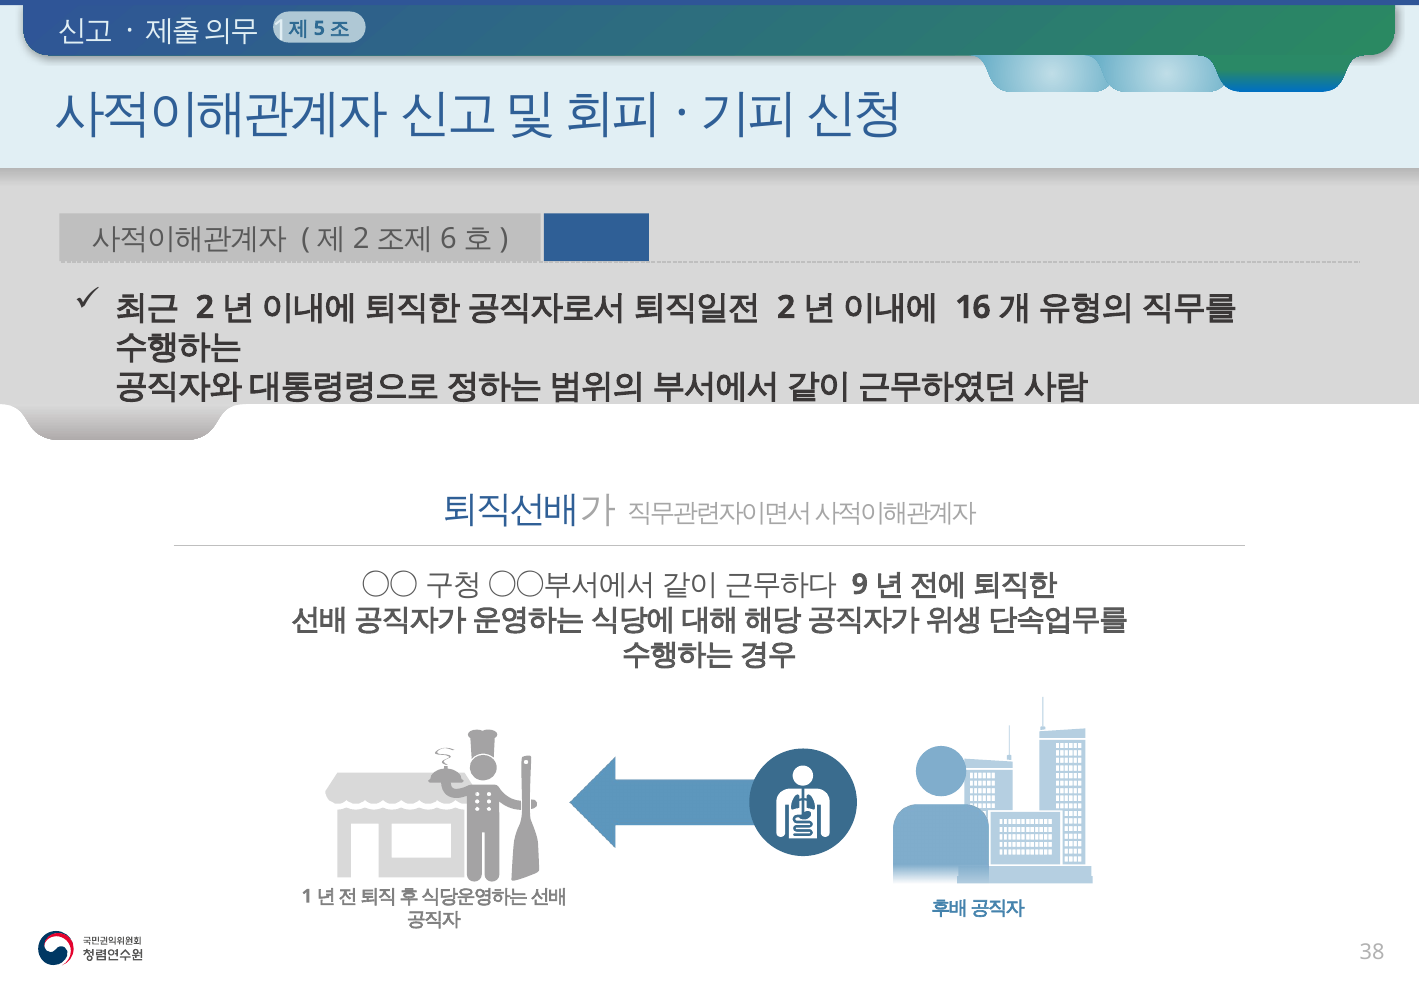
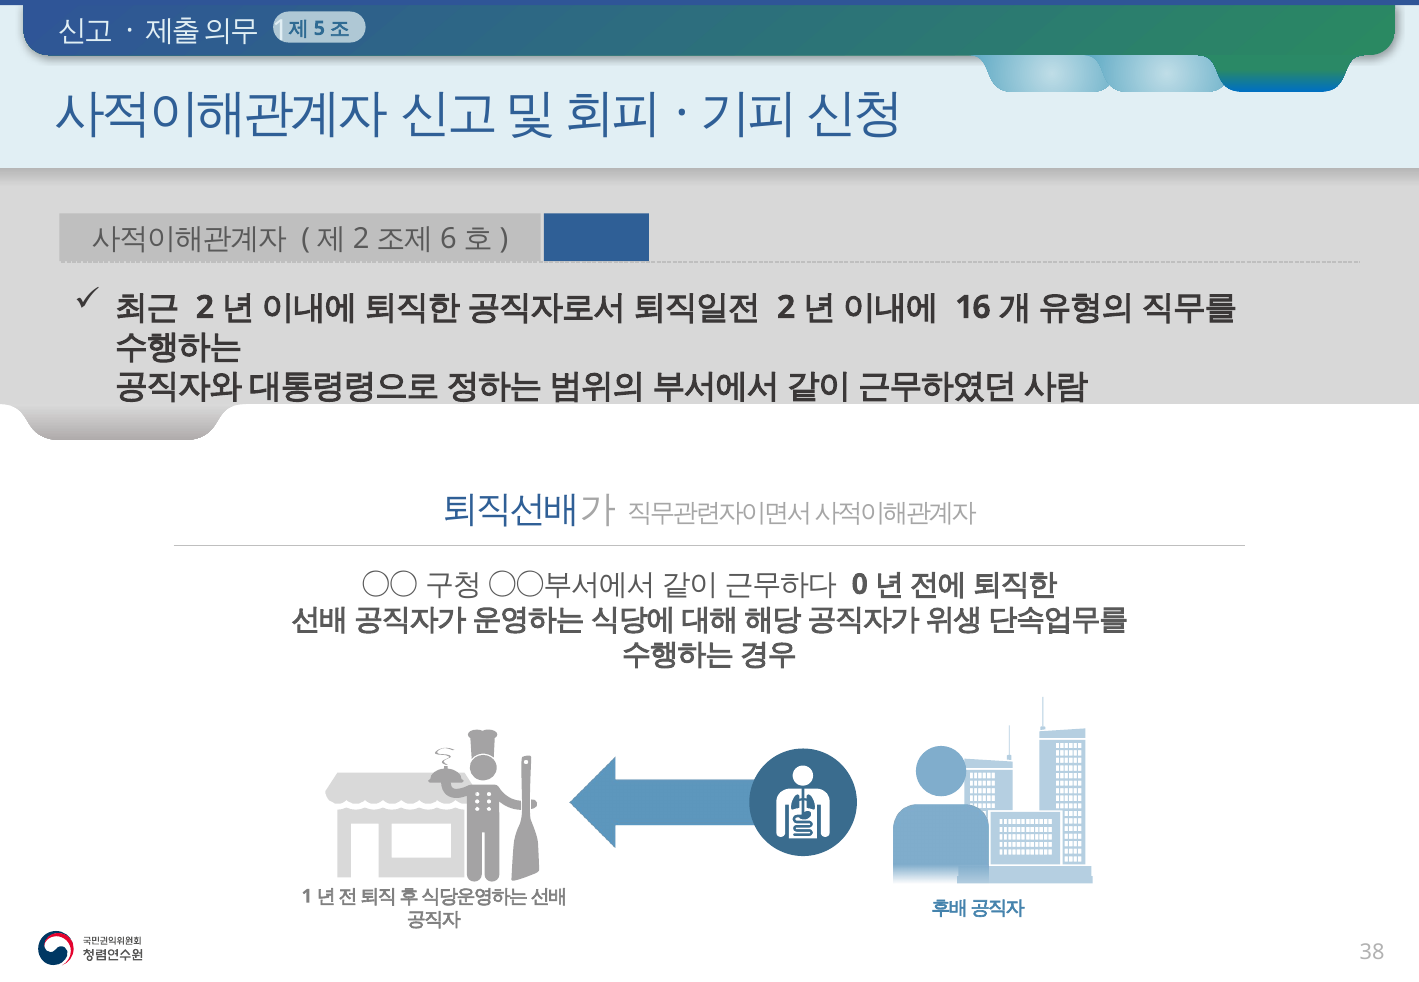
9: 9 -> 0
